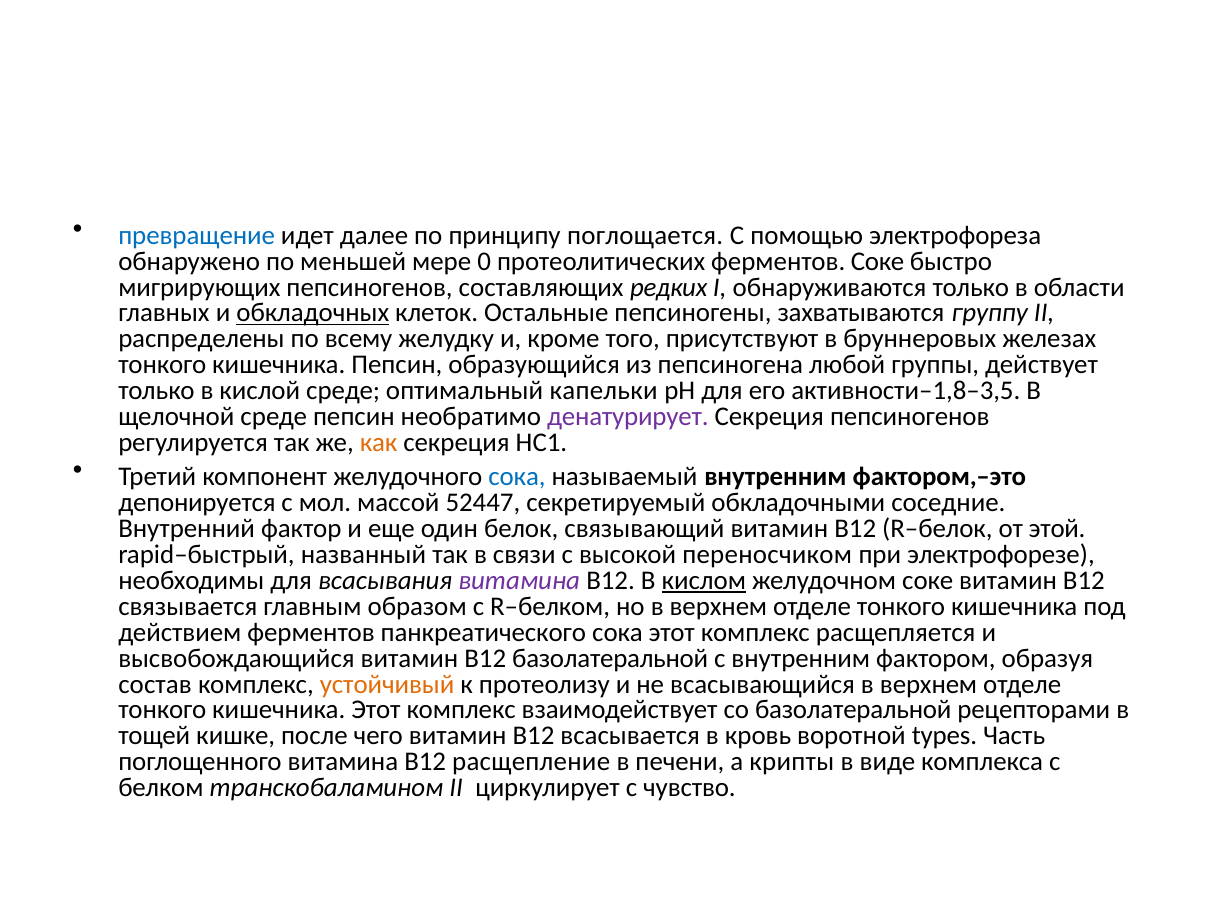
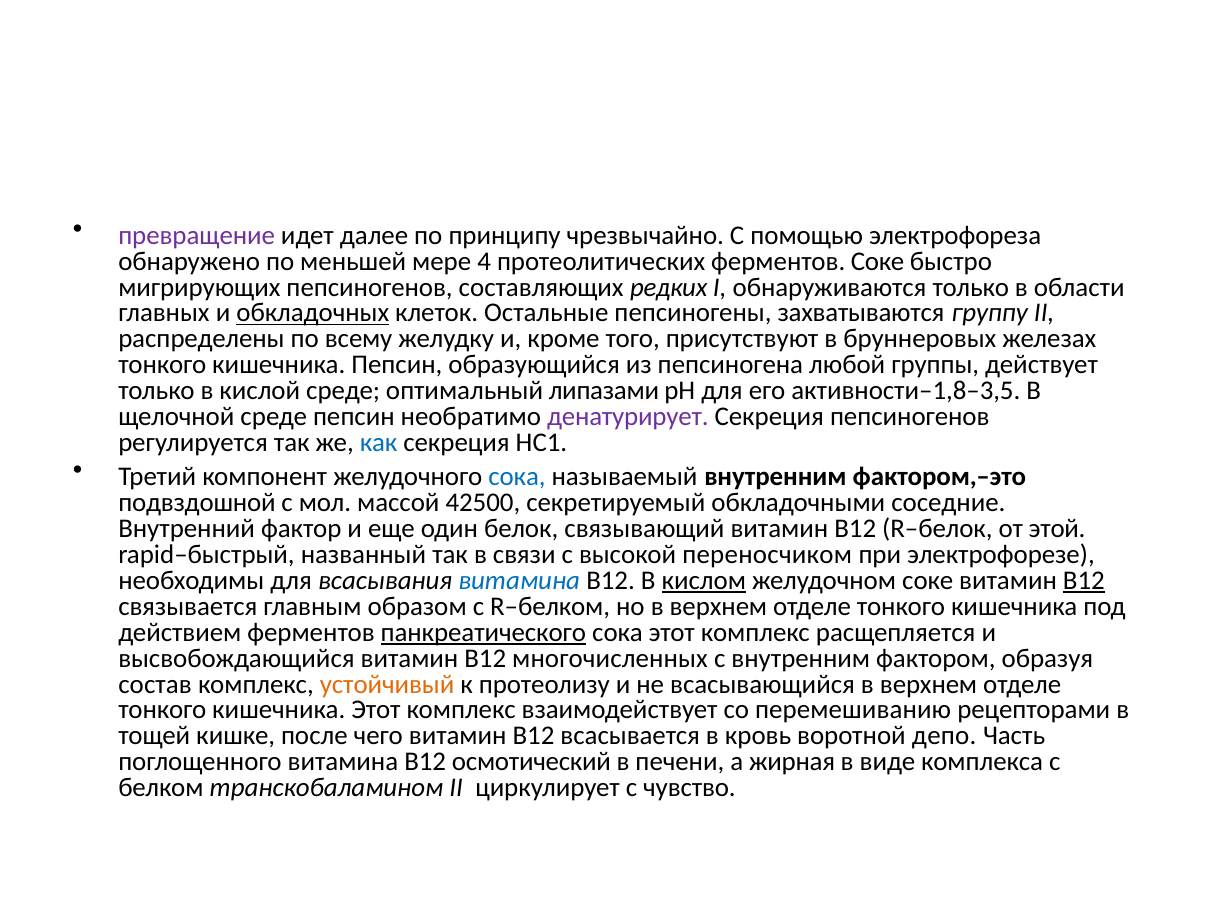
превращение colour: blue -> purple
поглощается: поглощается -> чрезвычайно
0: 0 -> 4
капельки: капельки -> липазами
как colour: orange -> blue
депонируется: депонируется -> подвздошной
52447: 52447 -> 42500
витамина at (519, 580) colour: purple -> blue
В12 at (1084, 580) underline: none -> present
панкреатического underline: none -> present
В12 базолатеральной: базолатеральной -> многочисленных
со базолатеральной: базолатеральной -> перемешиванию
types: types -> депо
расщепление: расщепление -> осмотический
крипты: крипты -> жирная
